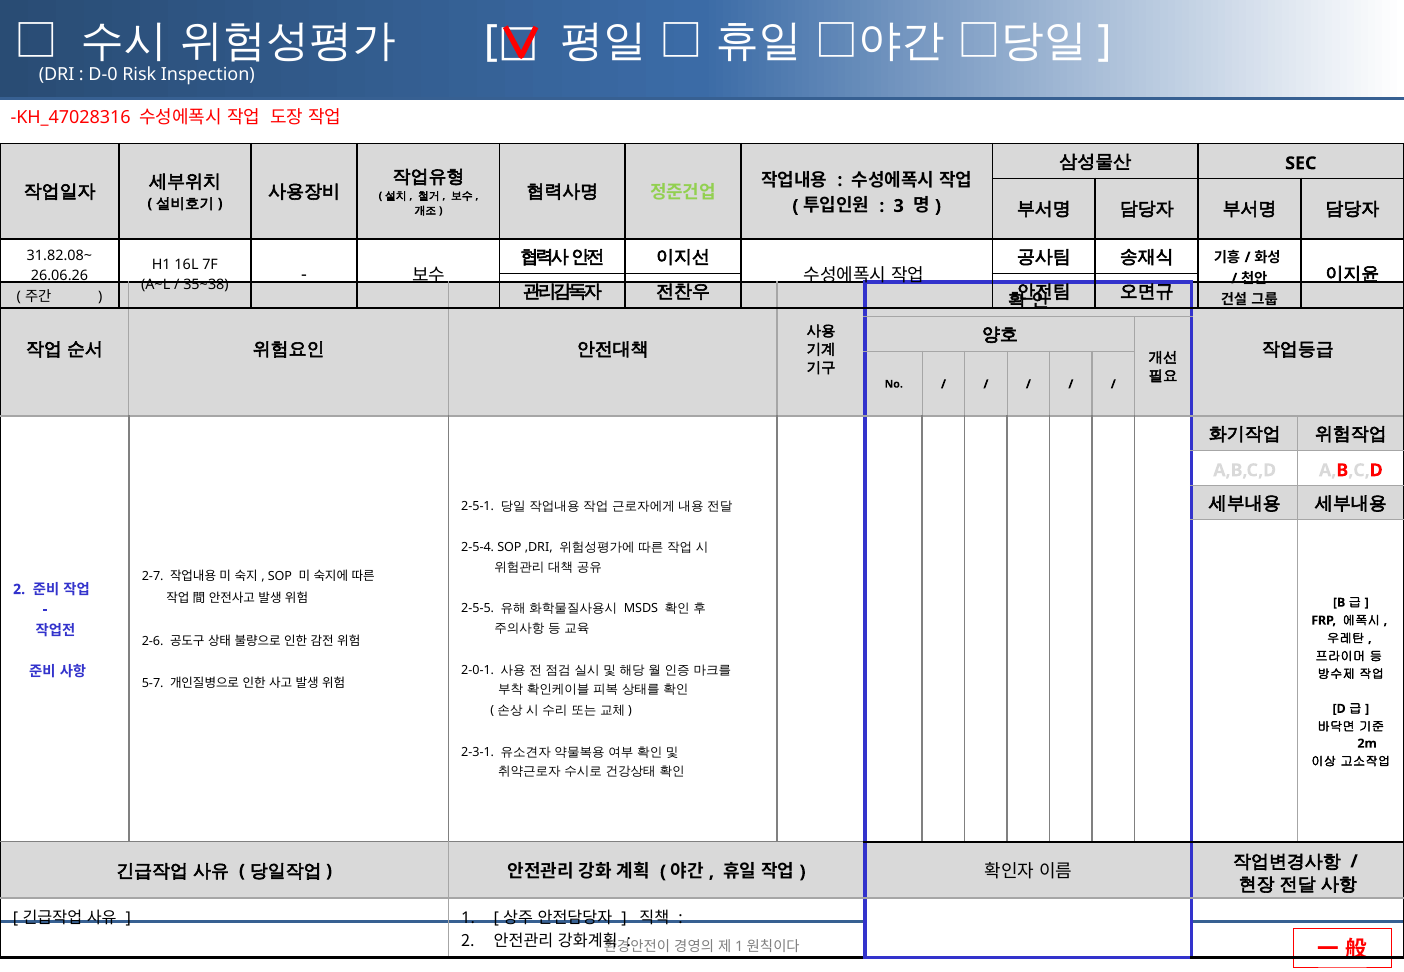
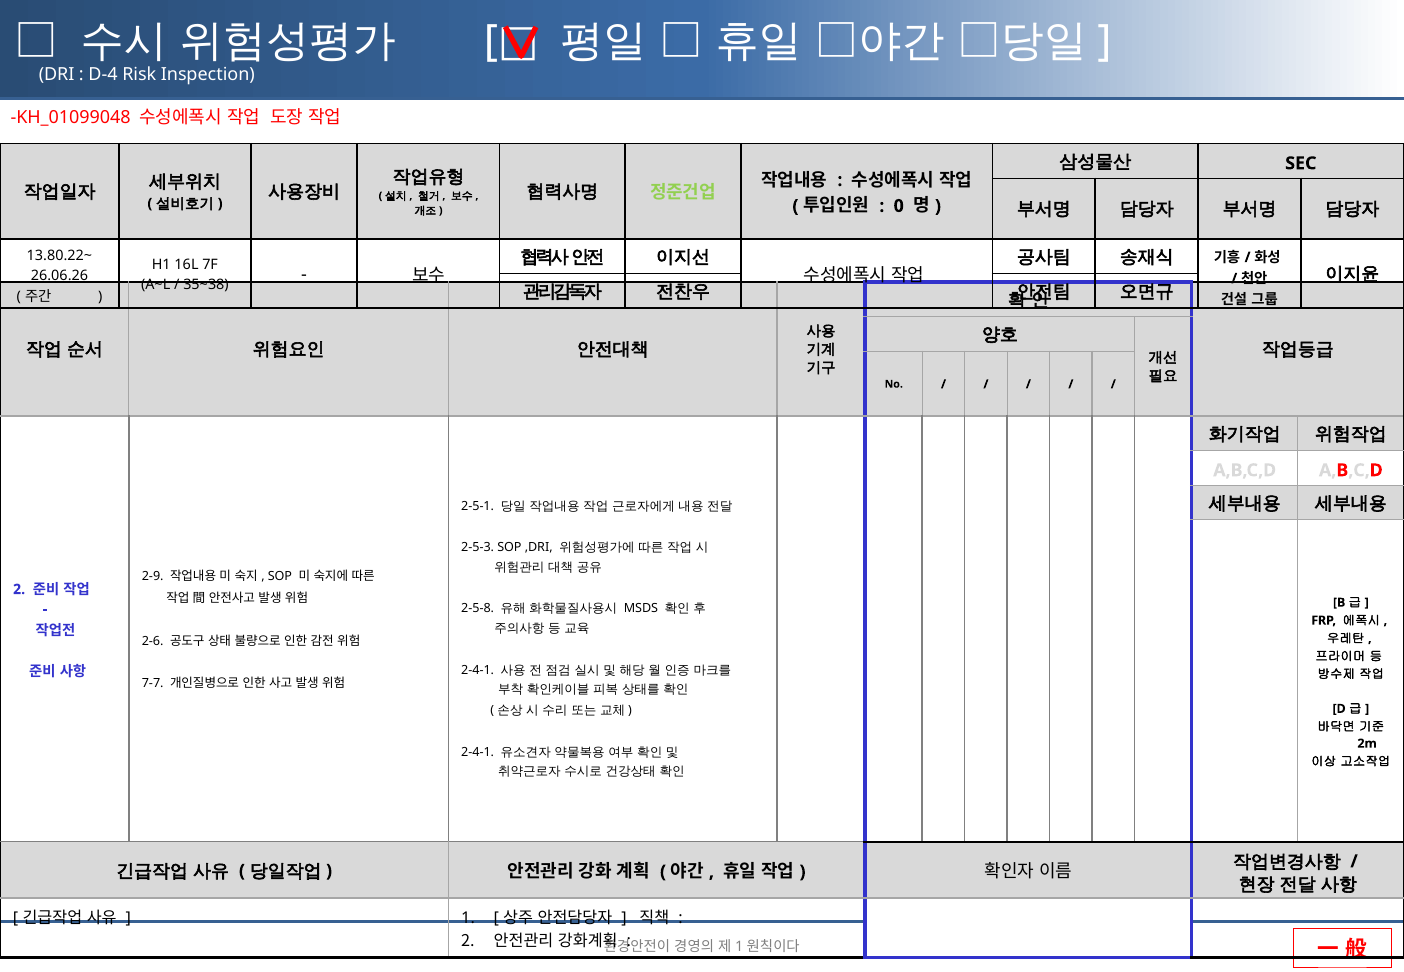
D-0: D-0 -> D-4
KH_47028316: KH_47028316 -> KH_01099048
3: 3 -> 0
31.82.08~: 31.82.08~ -> 13.80.22~
2-5-4: 2-5-4 -> 2-5-3
2-7: 2-7 -> 2-9
2-5-5: 2-5-5 -> 2-5-8
2-0-1 at (478, 670): 2-0-1 -> 2-4-1
5-7: 5-7 -> 7-7
2-3-1 at (478, 752): 2-3-1 -> 2-4-1
